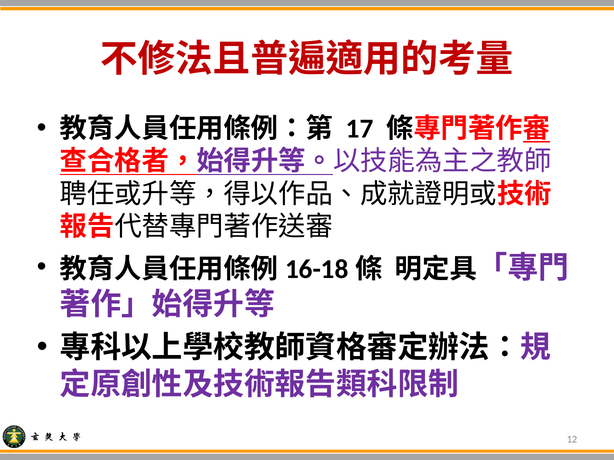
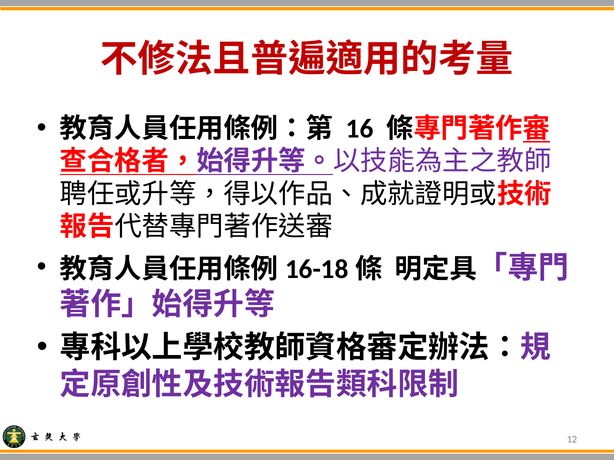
17: 17 -> 16
